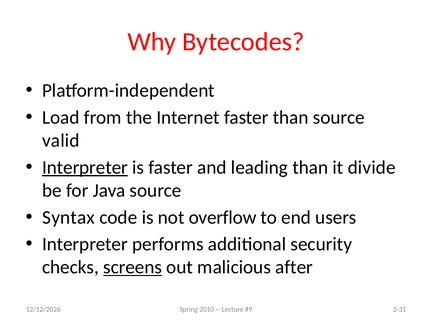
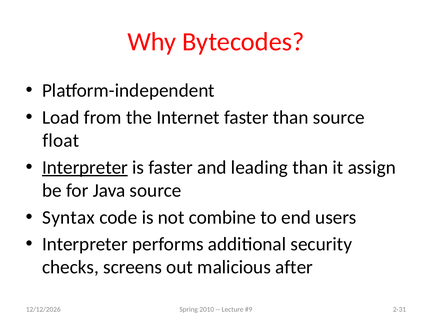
valid: valid -> float
divide: divide -> assign
overflow: overflow -> combine
screens underline: present -> none
